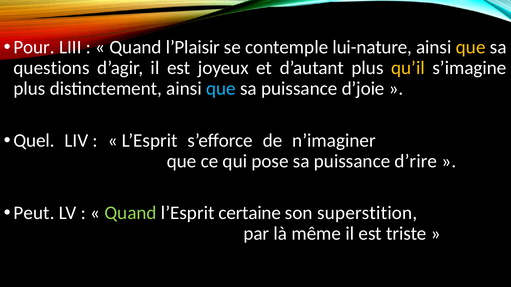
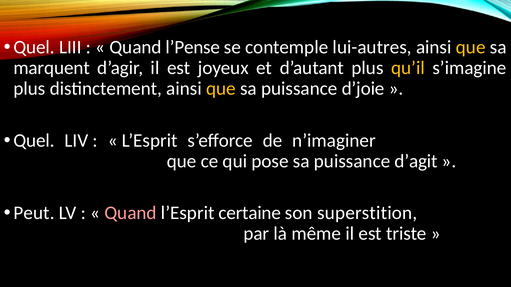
Pour at (34, 47): Pour -> Quel
l’Plaisir: l’Plaisir -> l’Pense
lui-nature: lui-nature -> lui-autres
questions: questions -> marquent
que at (221, 89) colour: light blue -> yellow
d’rire: d’rire -> d’agit
Quand at (131, 213) colour: light green -> pink
